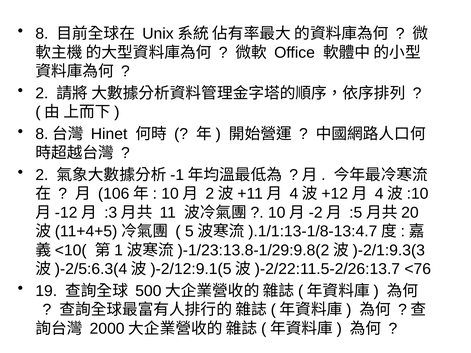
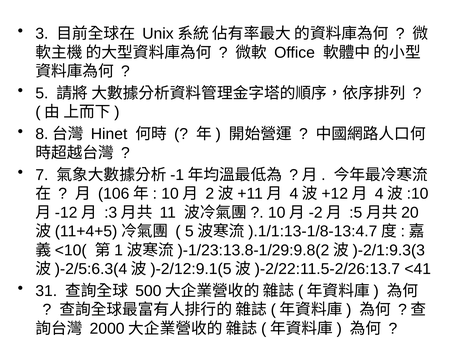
8: 8 -> 3
2 at (42, 93): 2 -> 5
2 at (42, 175): 2 -> 7
<76: <76 -> <41
19: 19 -> 31
